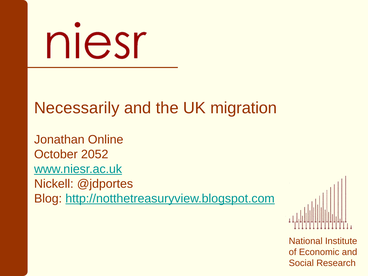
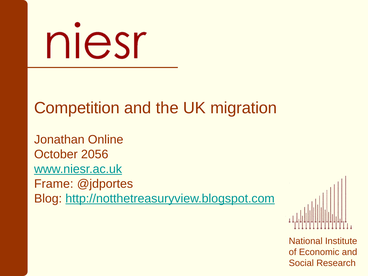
Necessarily: Necessarily -> Competition
2052: 2052 -> 2056
Nickell: Nickell -> Frame
